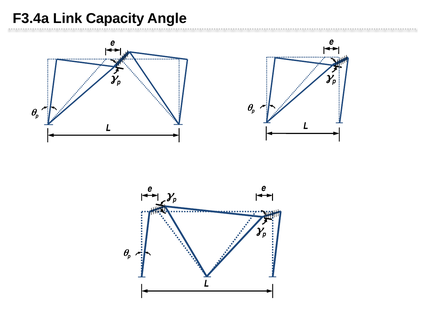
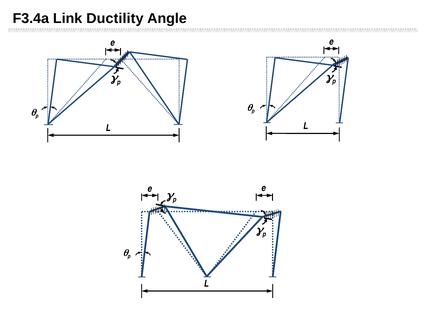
Capacity: Capacity -> Ductility
